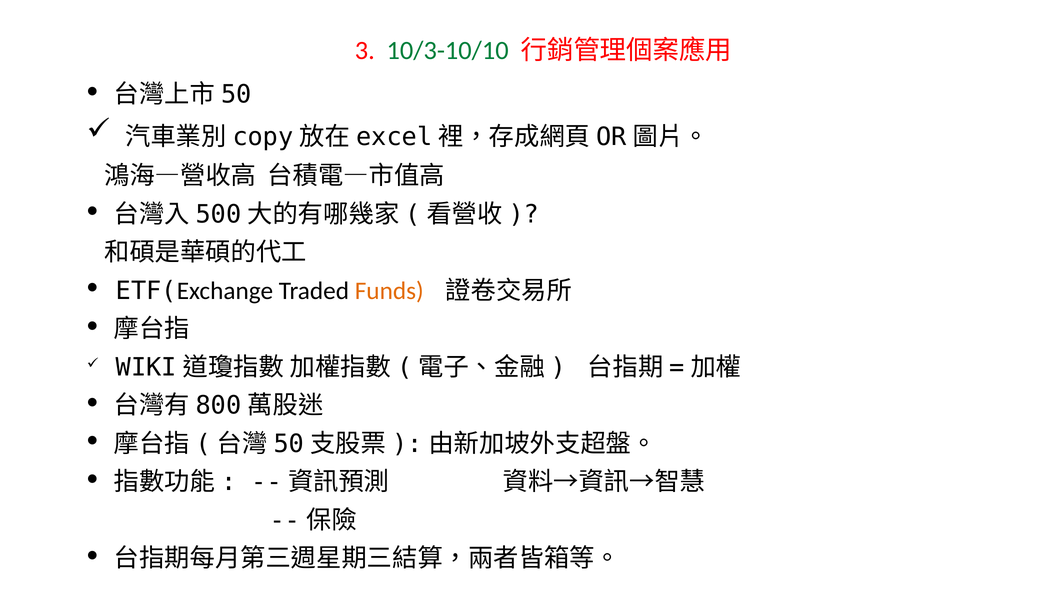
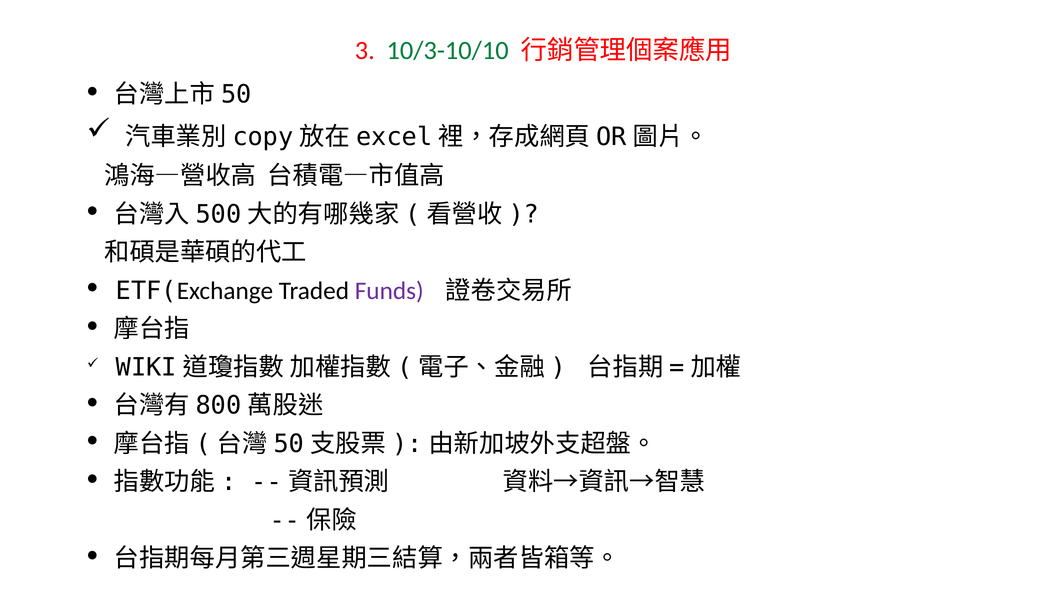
Funds colour: orange -> purple
